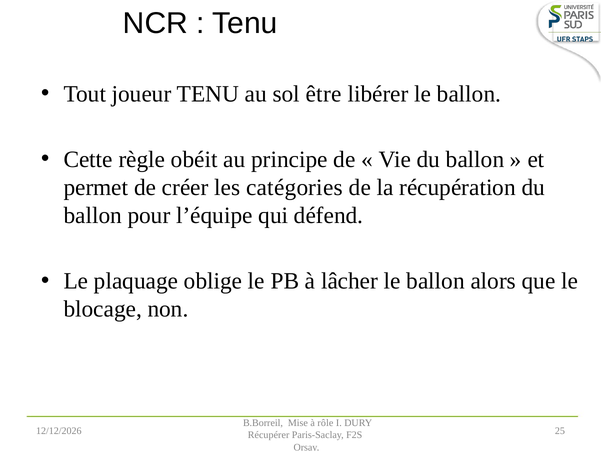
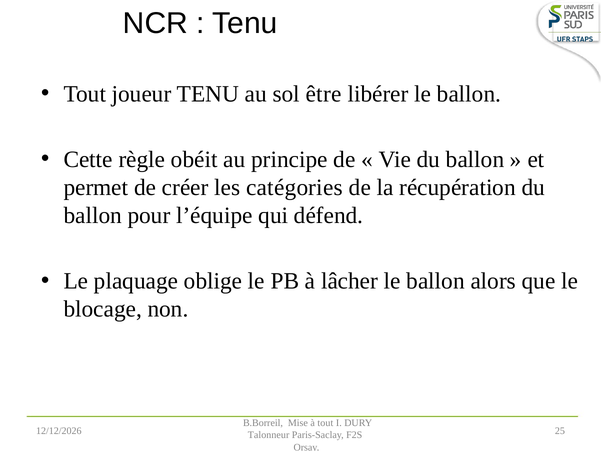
à rôle: rôle -> tout
Récupérer: Récupérer -> Talonneur
